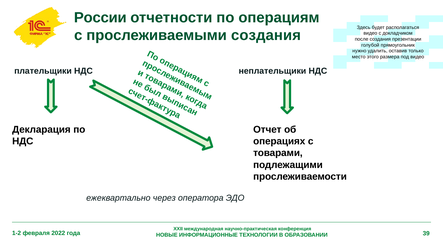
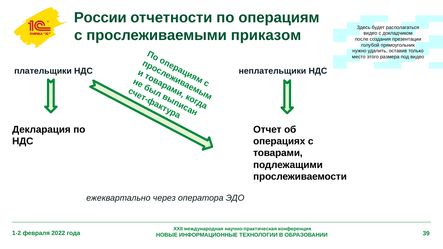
прослеживаемыми создания: создания -> приказом
